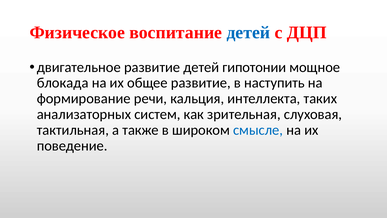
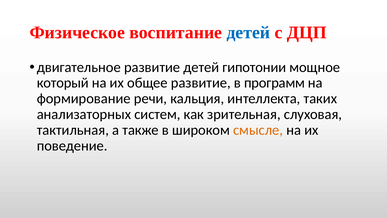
блокада: блокада -> который
наступить: наступить -> программ
смысле colour: blue -> orange
